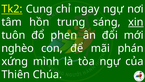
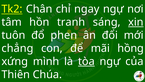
Cung: Cung -> Chân
trung: trung -> tranh
nghèo: nghèo -> chẳng
phán: phán -> hồng
tòa underline: none -> present
